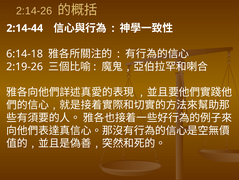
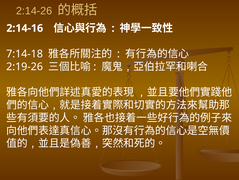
2:14-44: 2:14-44 -> 2:14-16
6:14-18: 6:14-18 -> 7:14-18
